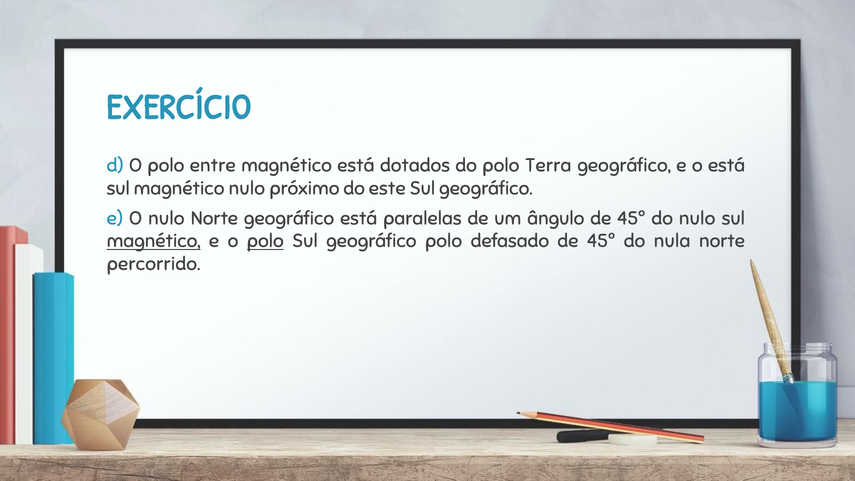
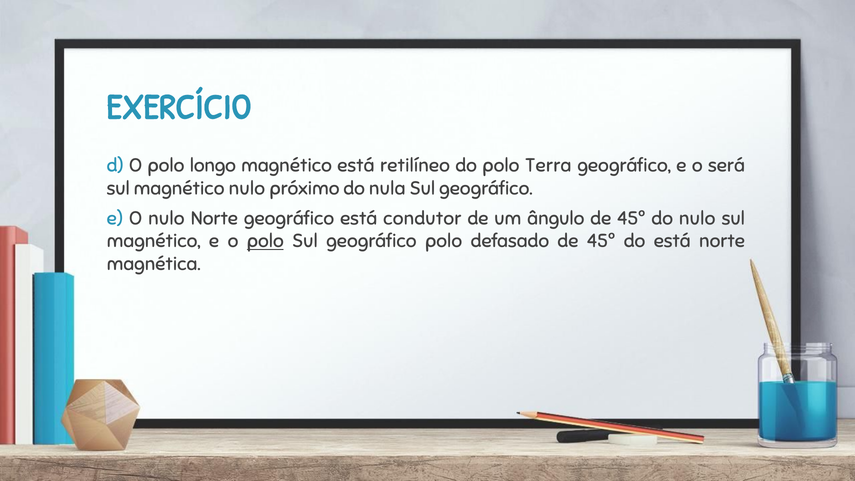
entre: entre -> longo
dotados: dotados -> retilíneo
o está: está -> será
este: este -> nula
paralelas: paralelas -> condutor
magnético at (154, 241) underline: present -> none
do nula: nula -> está
percorrido: percorrido -> magnética
